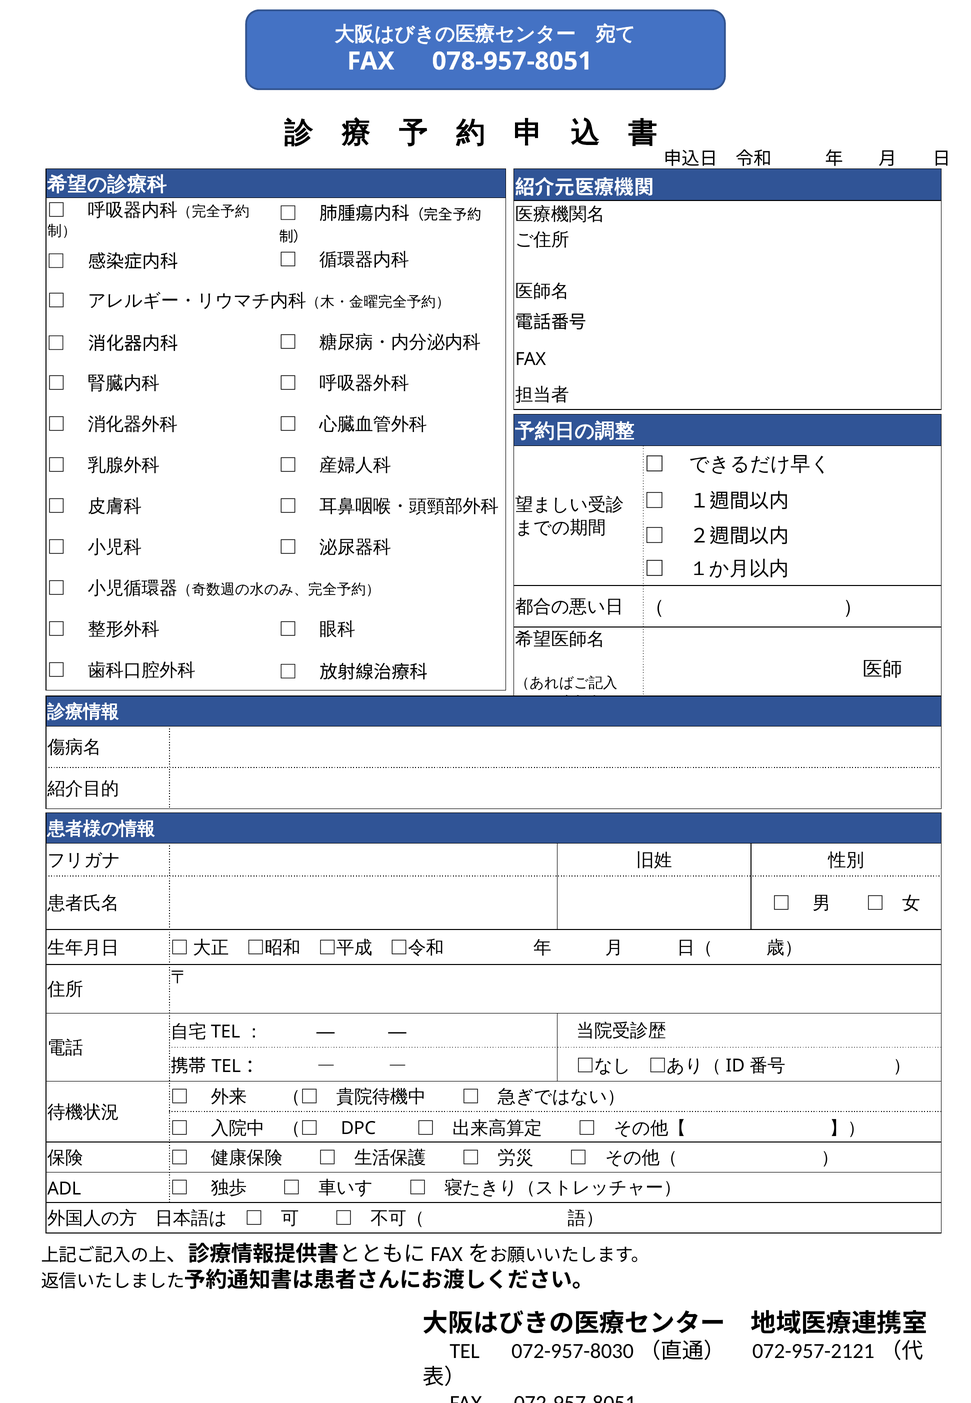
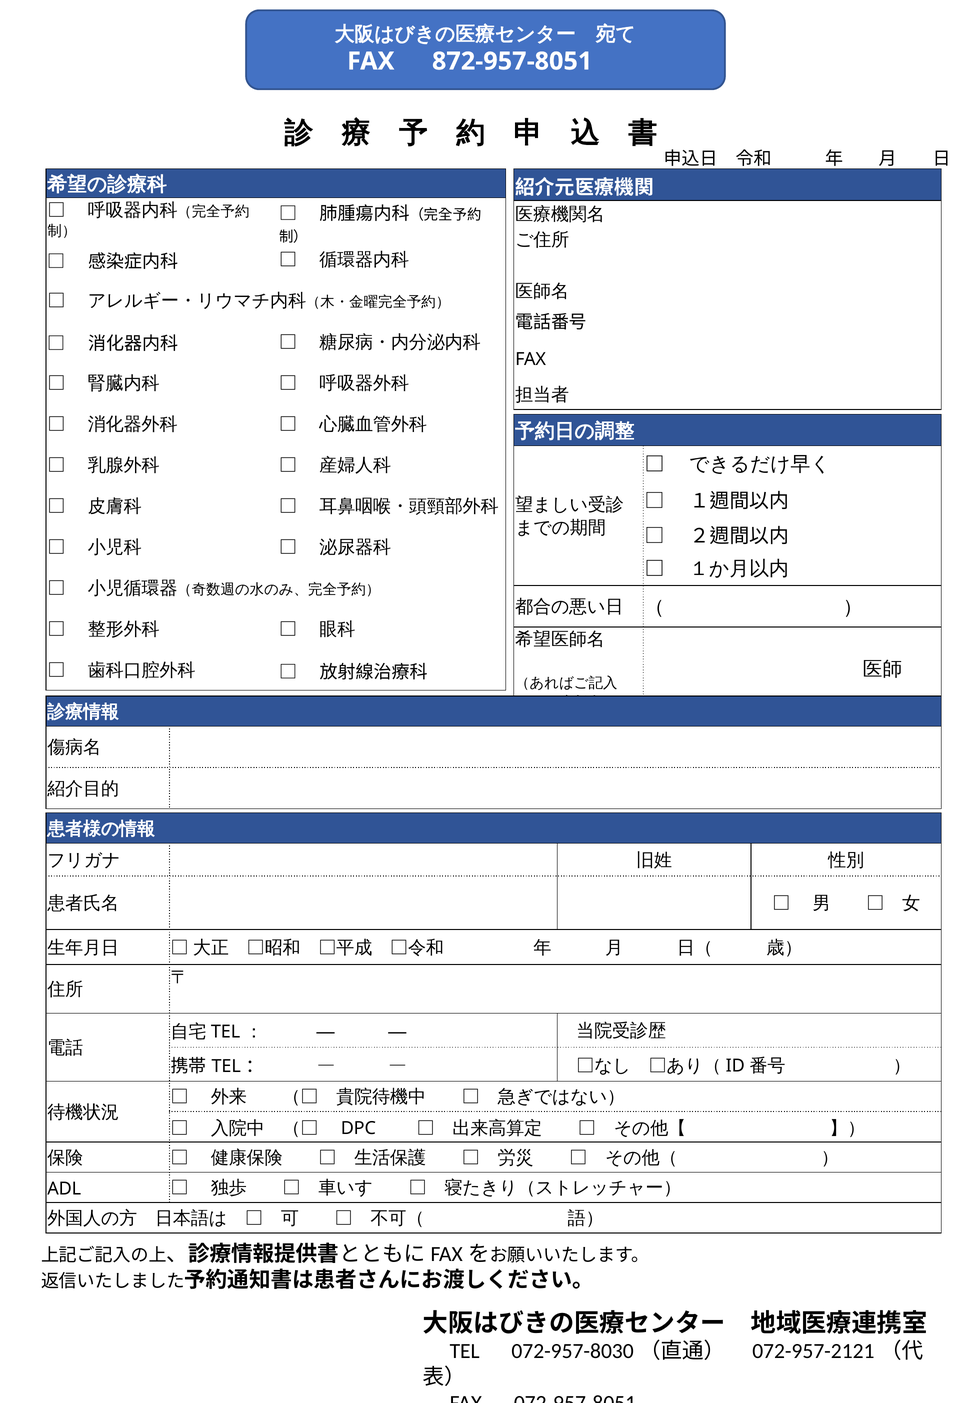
078-957-8051: 078-957-8051 -> 872-957-8051
